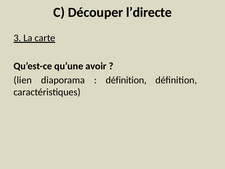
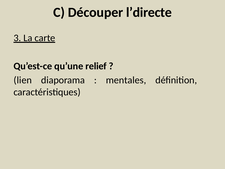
avoir: avoir -> relief
définition at (126, 80): définition -> mentales
